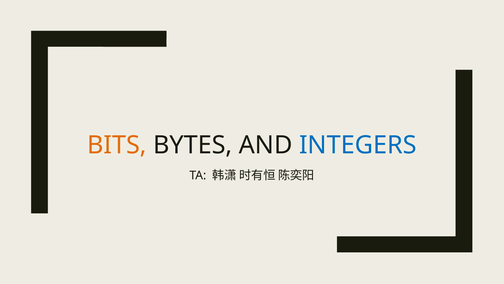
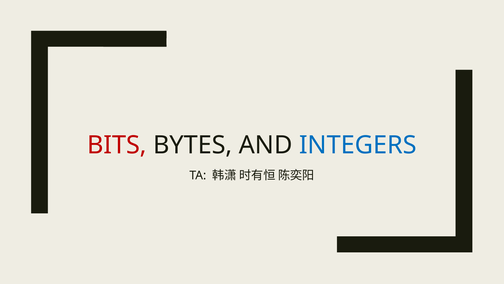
BITS colour: orange -> red
